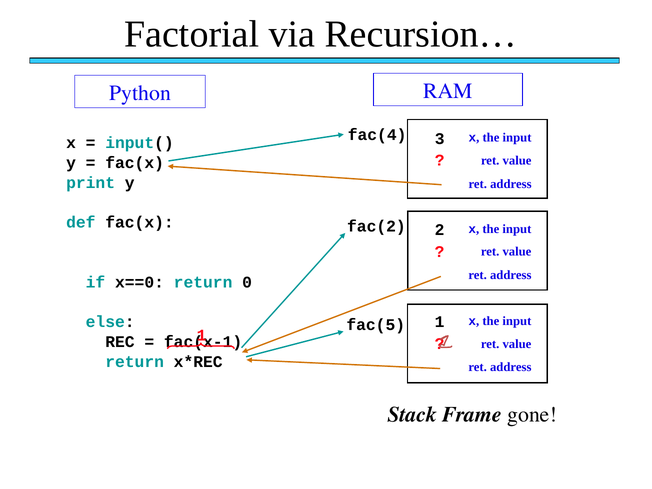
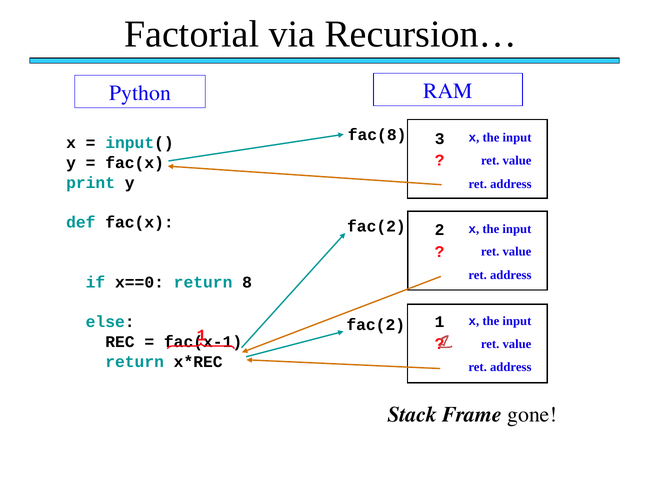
fac(4: fac(4 -> fac(8
0: 0 -> 8
fac(5 at (376, 325): fac(5 -> fac(2
